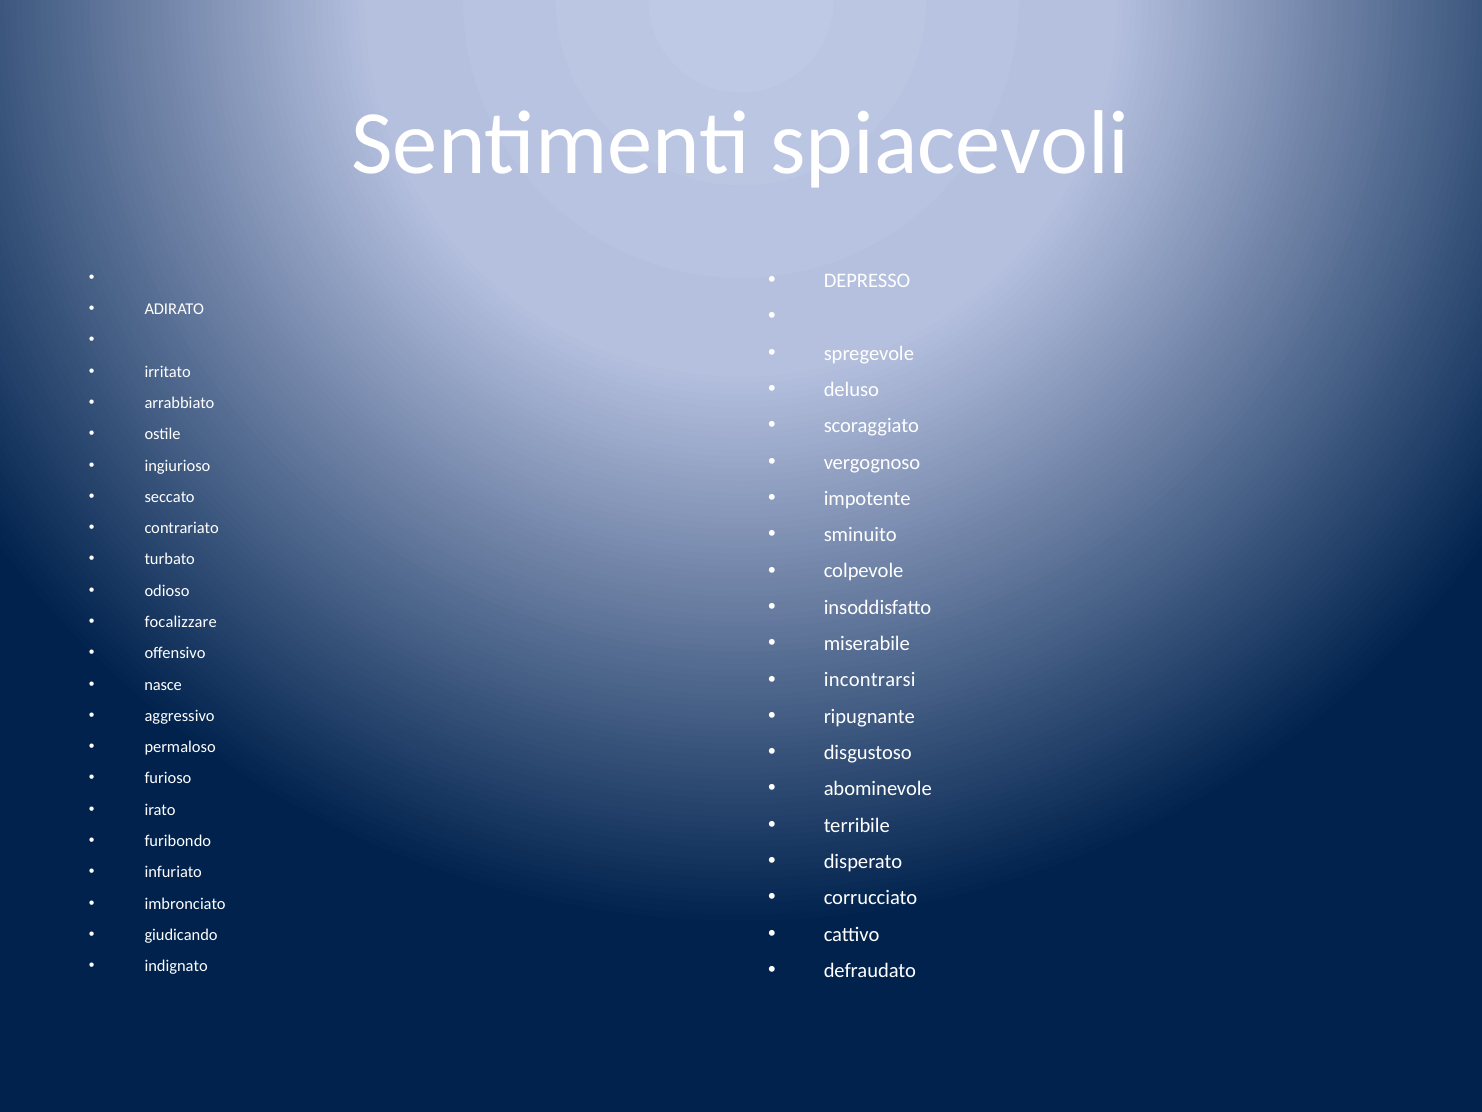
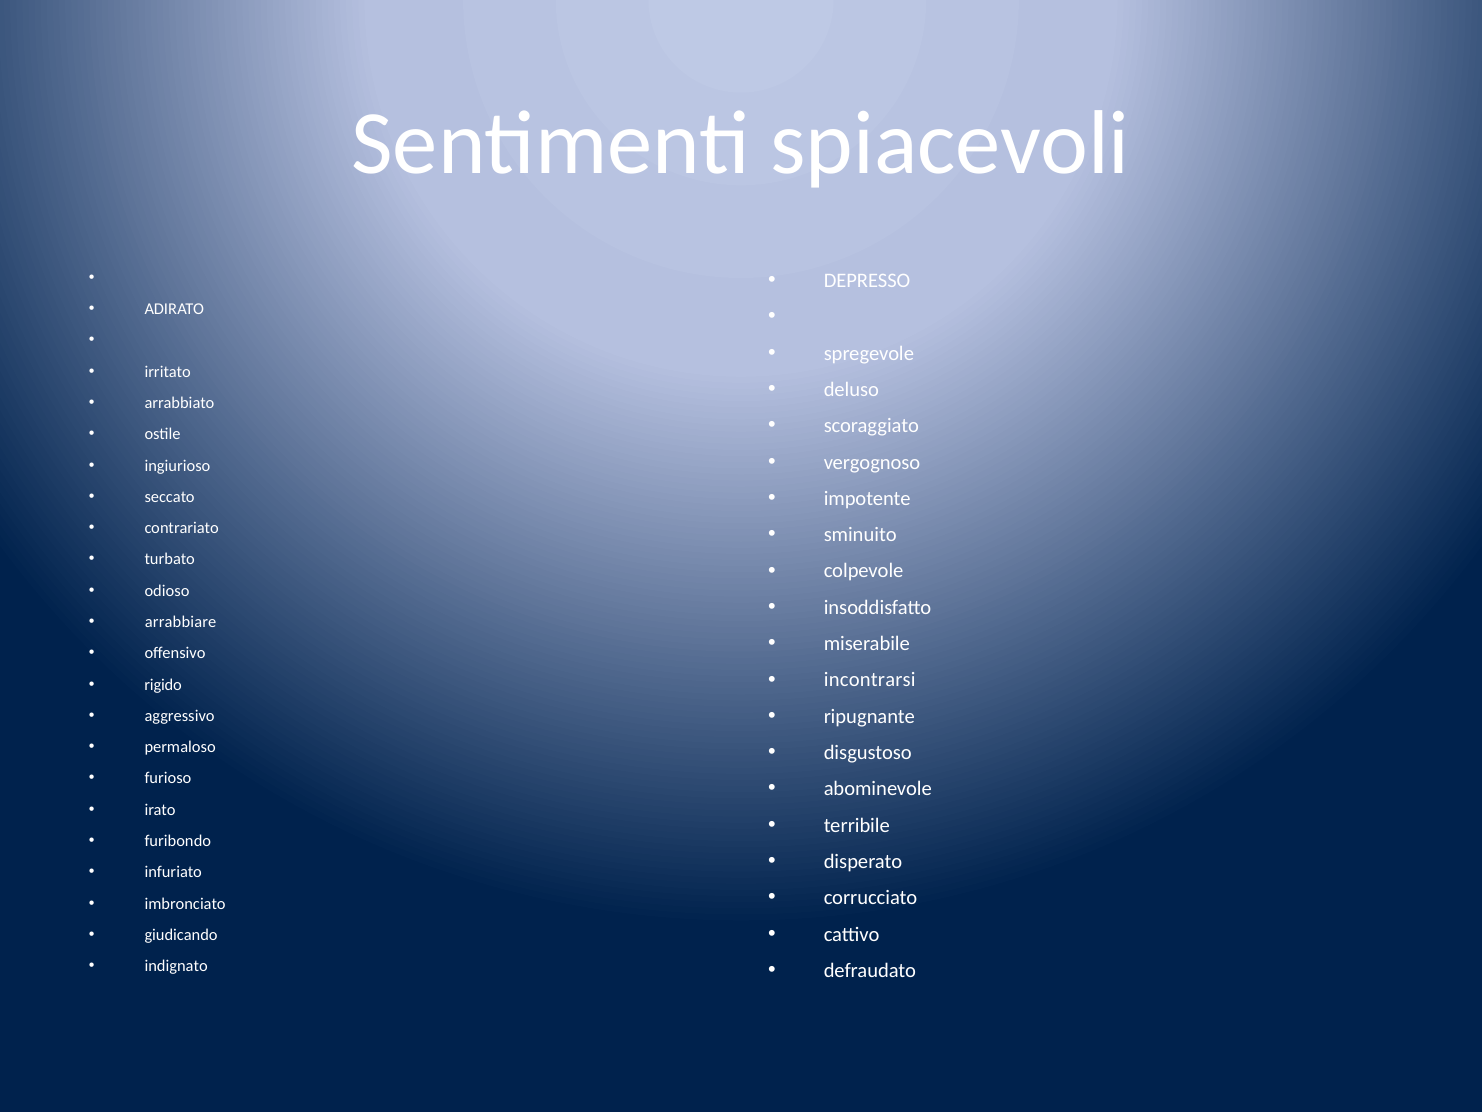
focalizzare: focalizzare -> arrabbiare
nasce: nasce -> rigido
